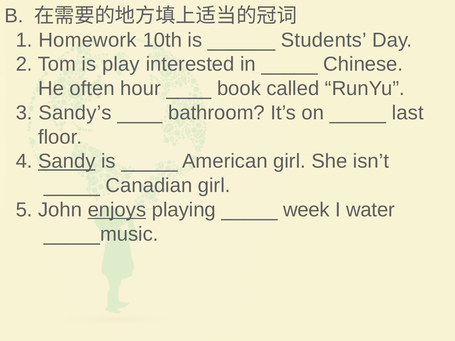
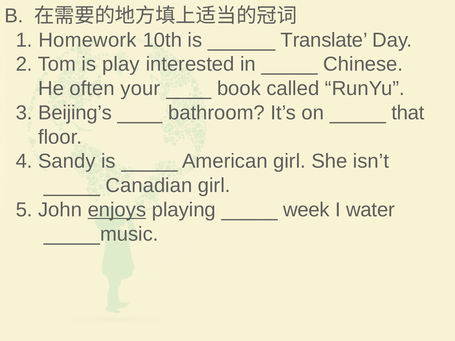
Students: Students -> Translate
hour: hour -> your
Sandy’s: Sandy’s -> Beijing’s
last: last -> that
Sandy underline: present -> none
